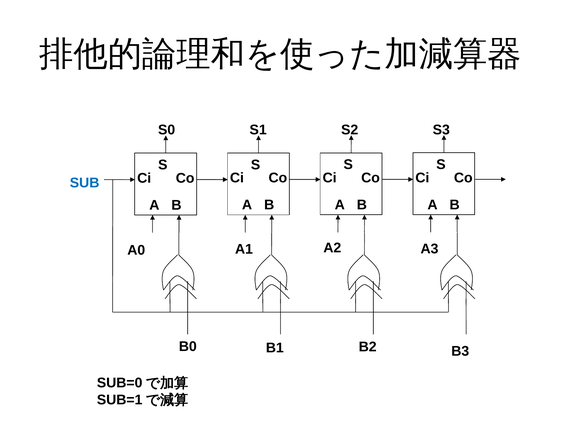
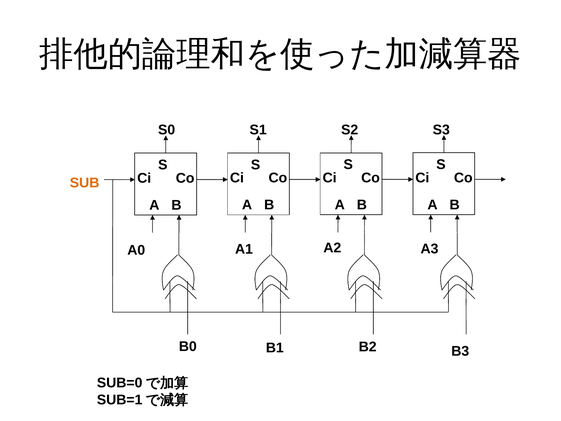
SUB colour: blue -> orange
